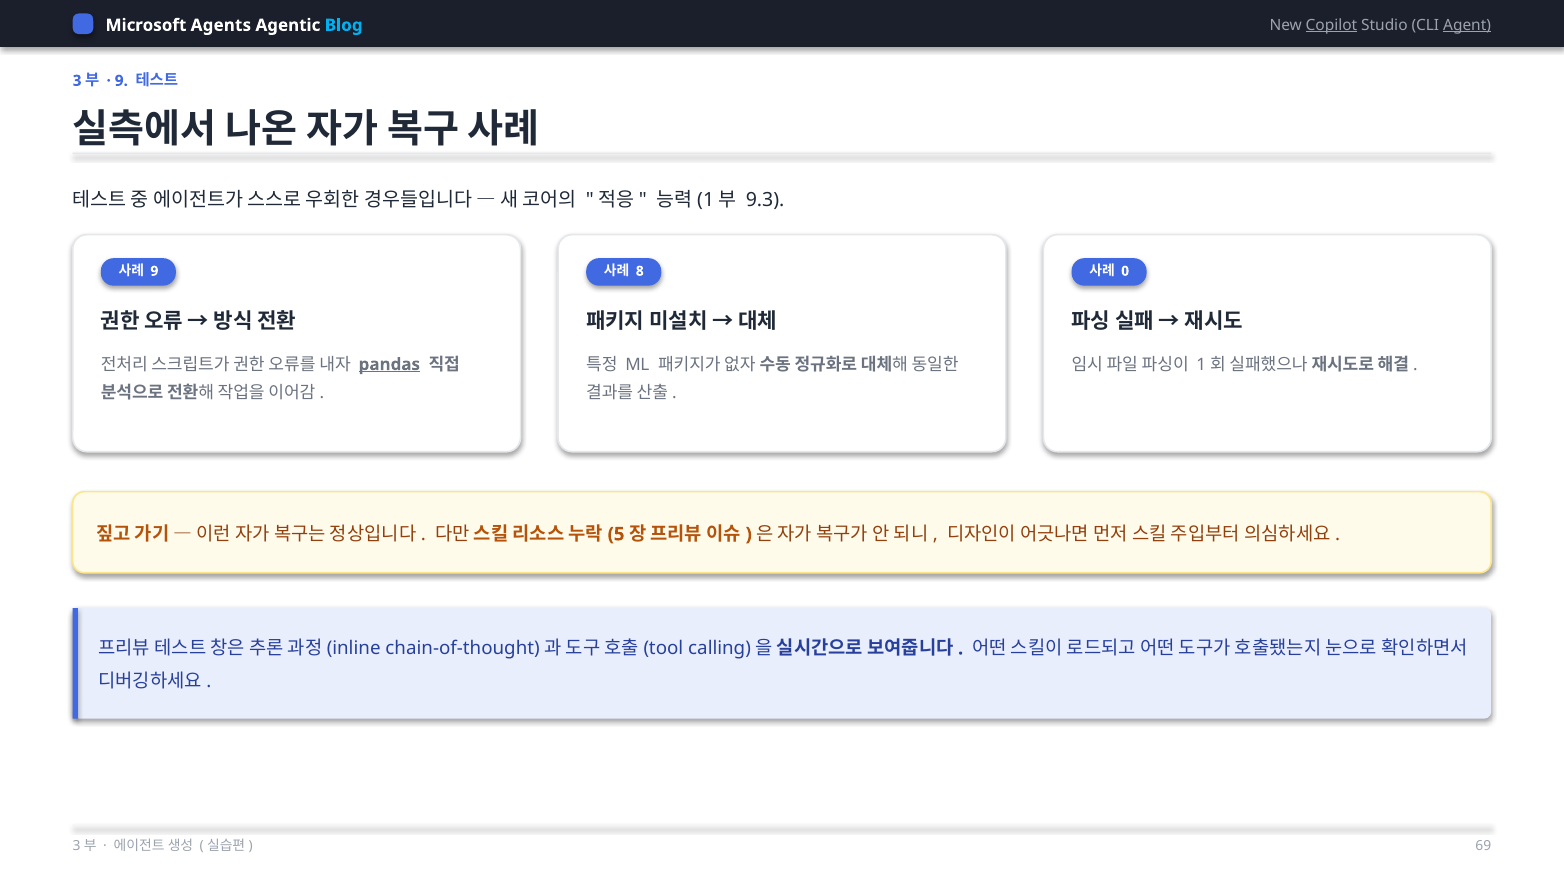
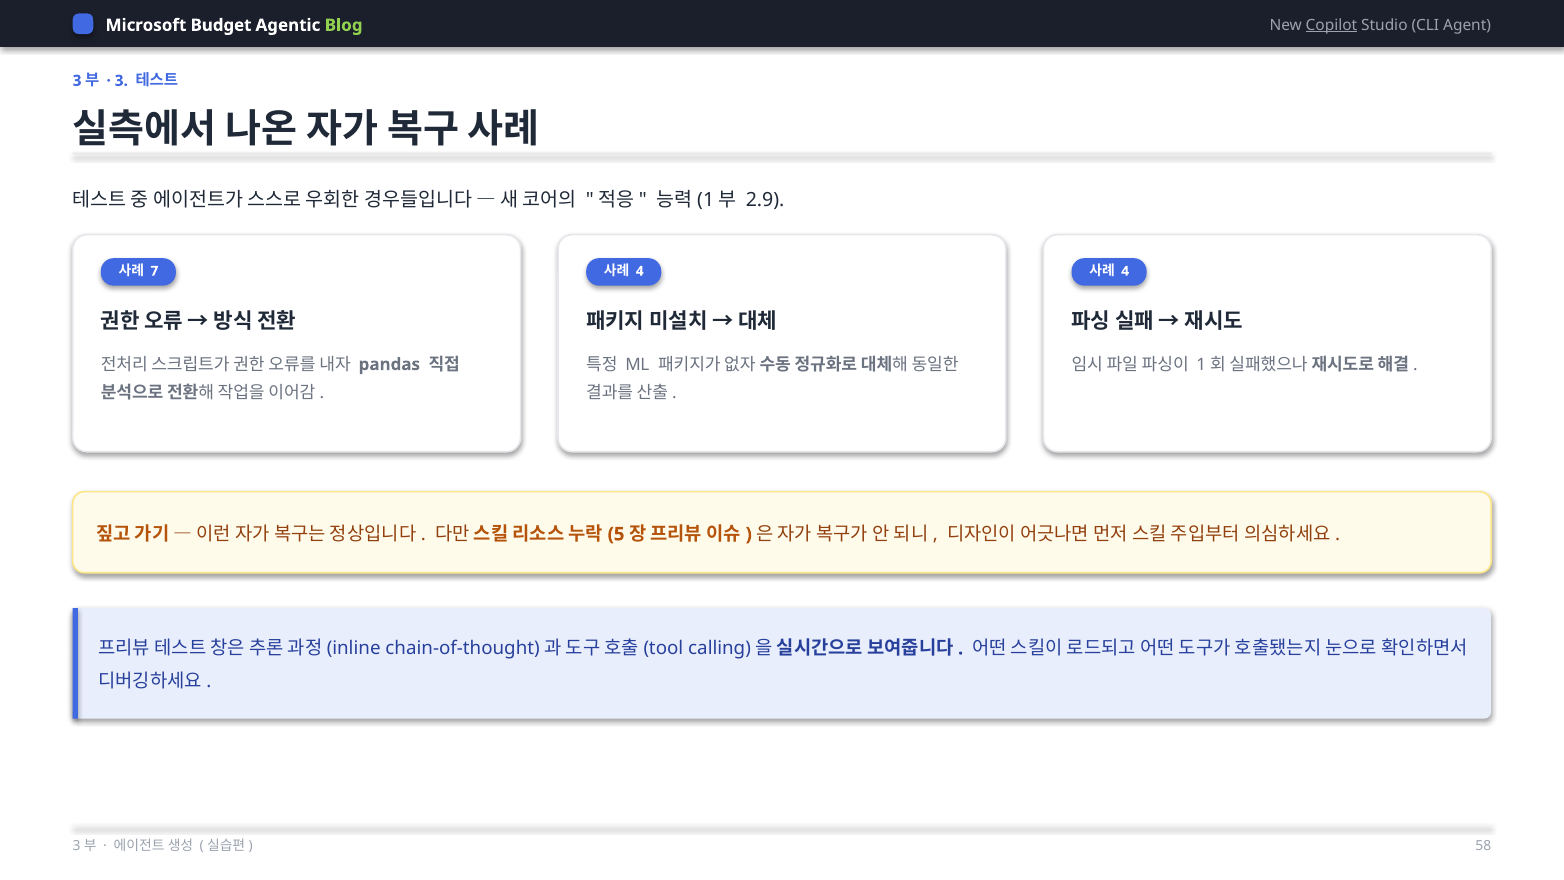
Agents: Agents -> Budget
Blog colour: light blue -> light green
Agent underline: present -> none
9 at (121, 81): 9 -> 3
9.3: 9.3 -> 2.9
9 at (154, 271): 9 -> 7
8 at (640, 271): 8 -> 4
0 at (1125, 271): 0 -> 4
pandas underline: present -> none
69: 69 -> 58
